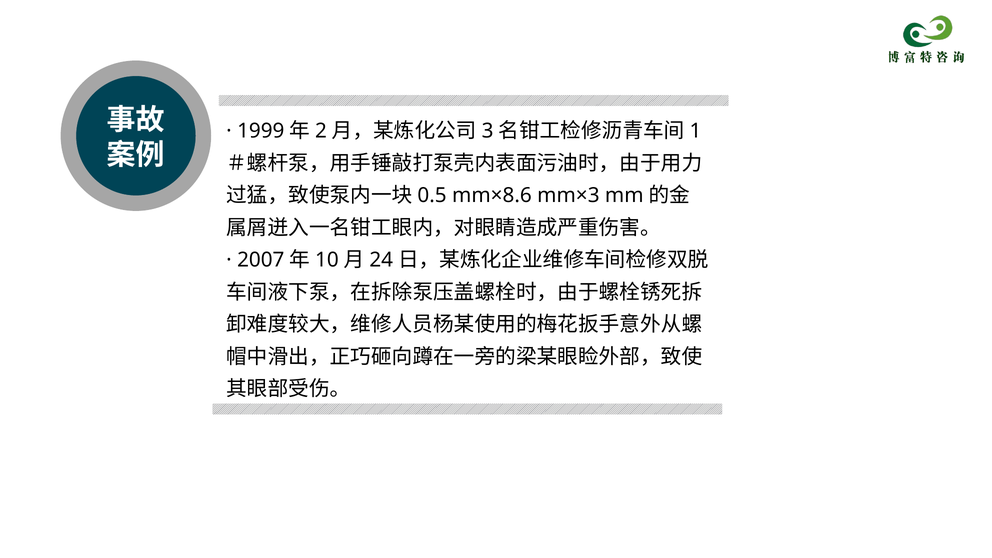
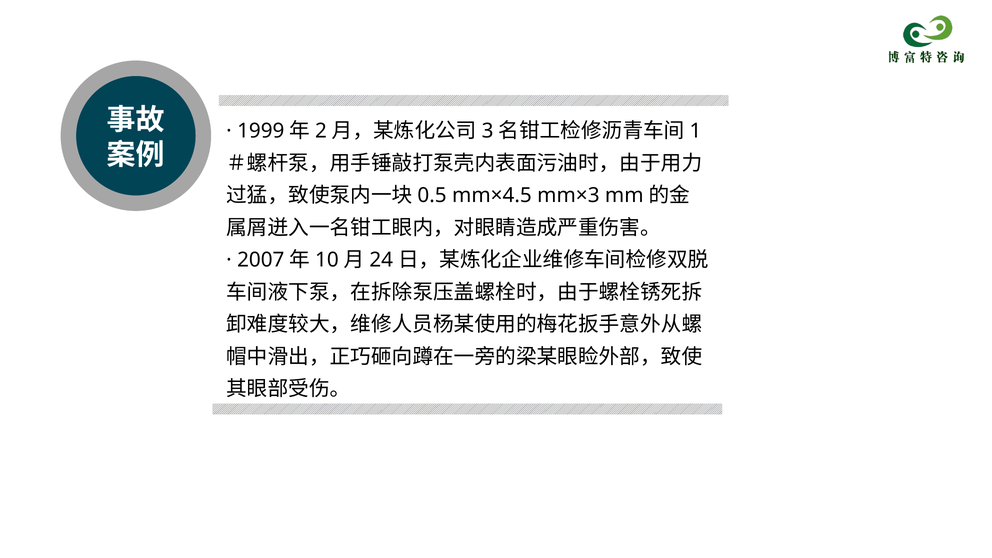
mm×8.6: mm×8.6 -> mm×4.5
